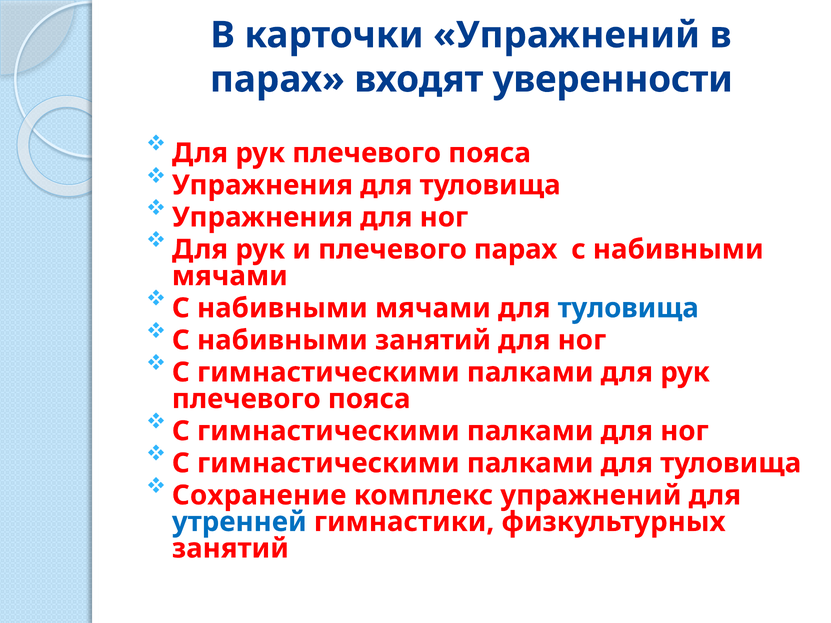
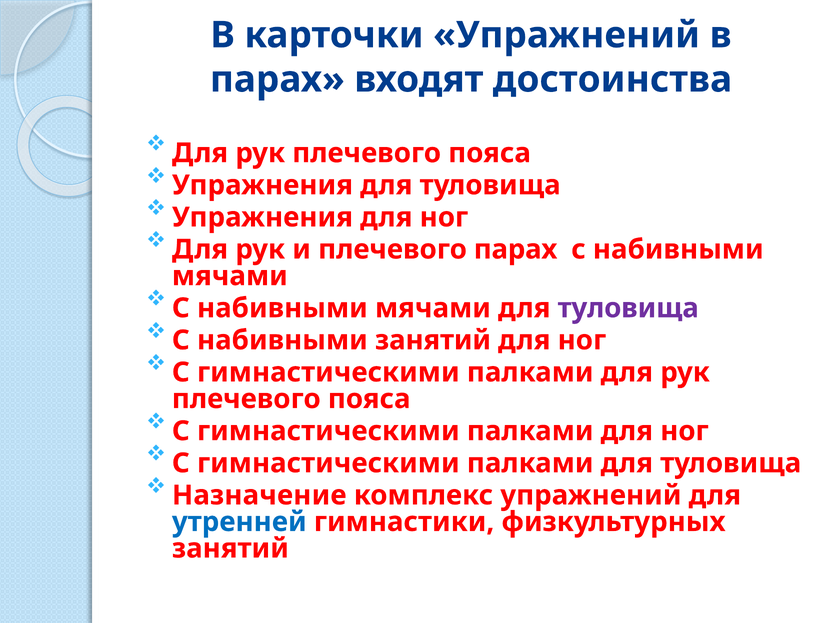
уверенности: уверенности -> достоинства
туловища at (628, 308) colour: blue -> purple
Сохранение: Сохранение -> Назначение
